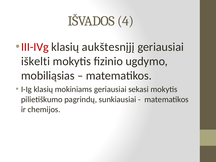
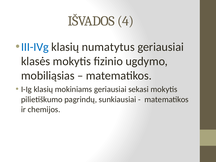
III-IVg colour: red -> blue
aukštesnįjį: aukštesnįjį -> numatytus
iškelti: iškelti -> klasės
